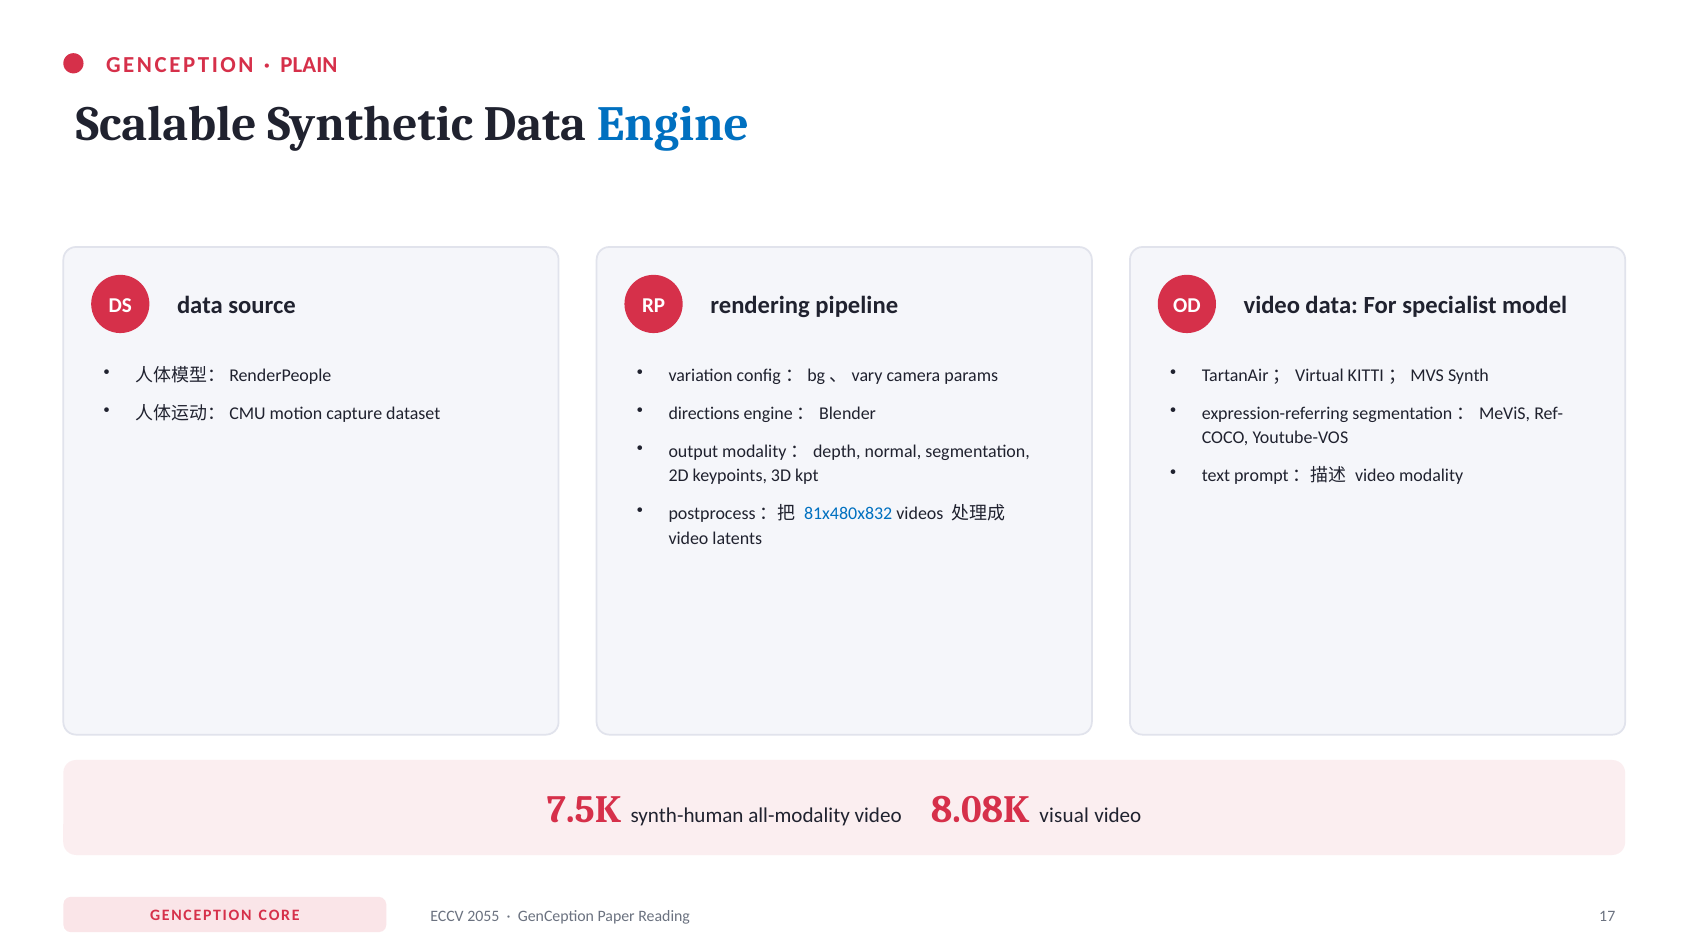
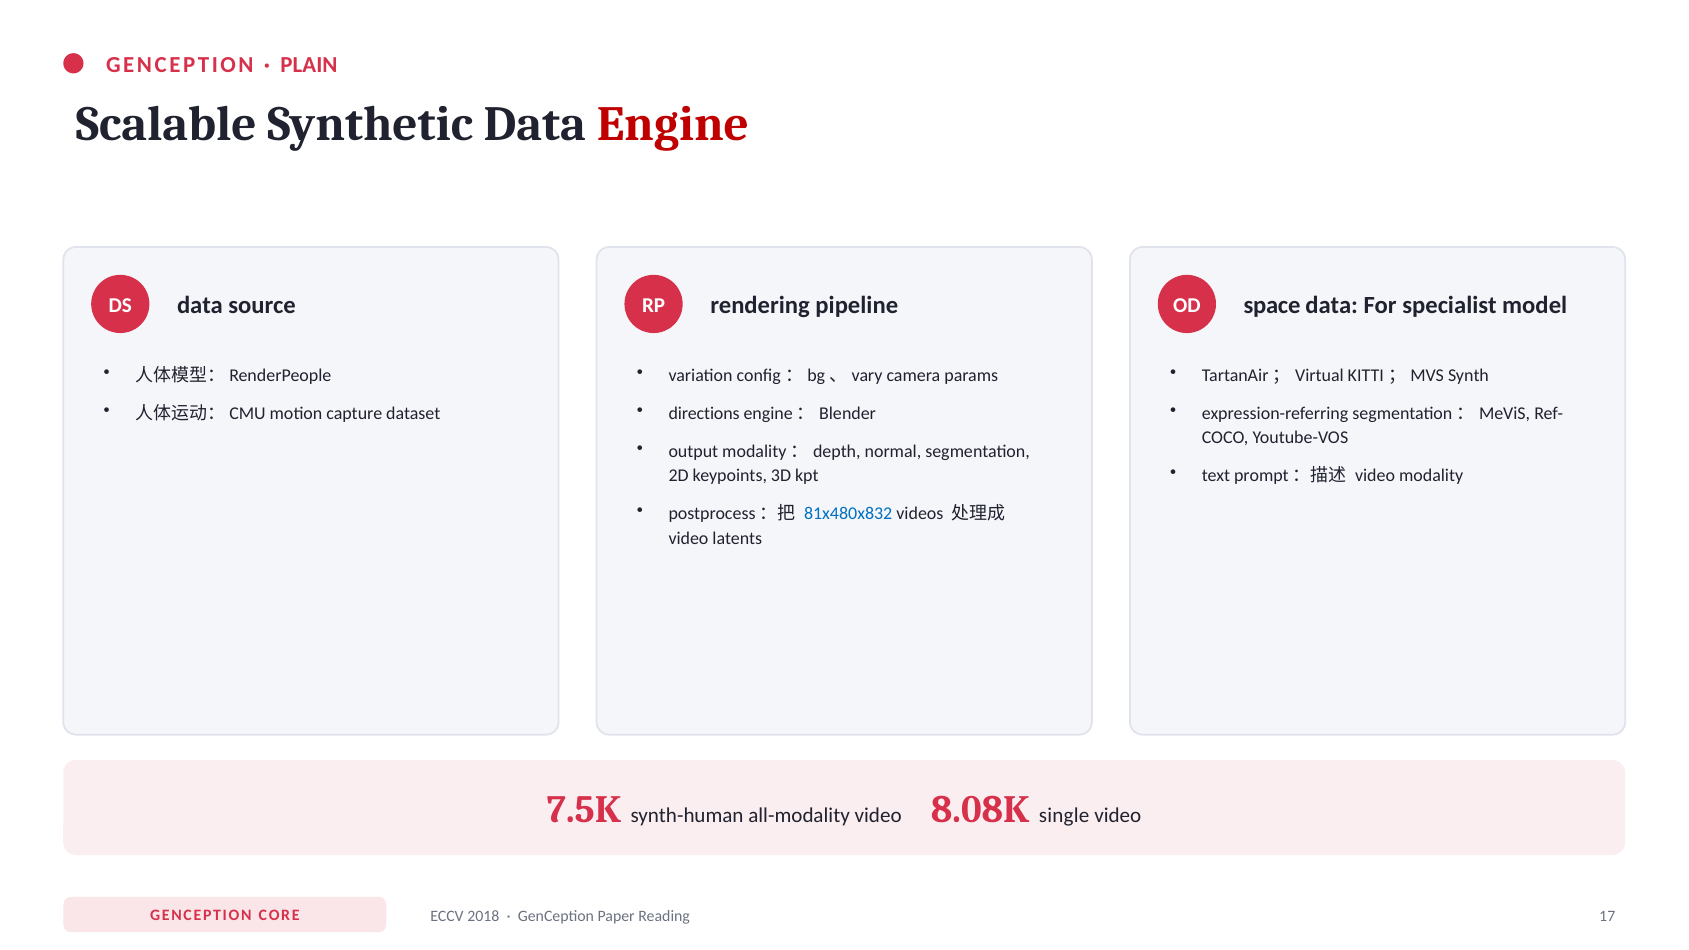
Engine colour: blue -> red
OD video: video -> space
visual: visual -> single
2055: 2055 -> 2018
